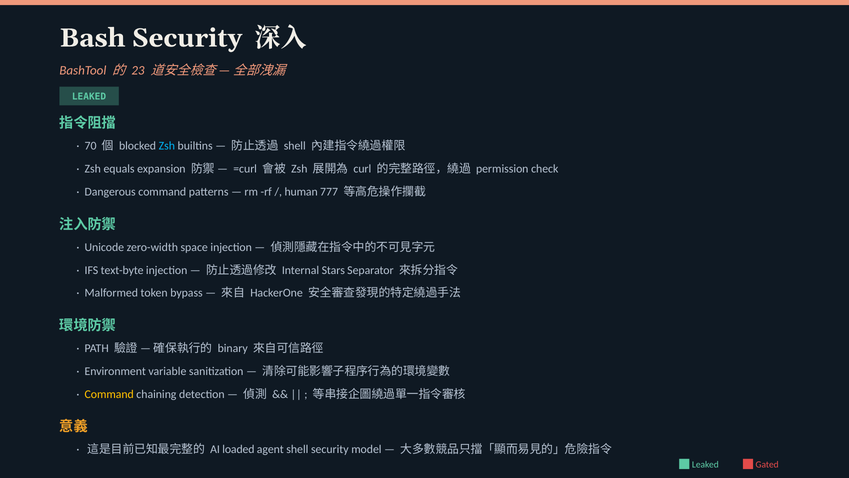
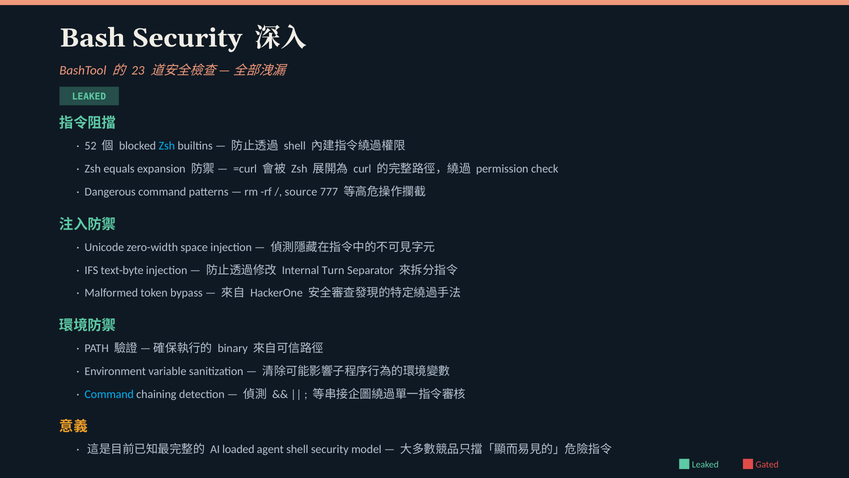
70: 70 -> 52
human: human -> source
Stars: Stars -> Turn
Command at (109, 394) colour: yellow -> light blue
